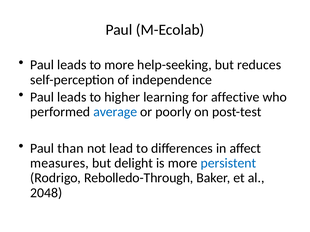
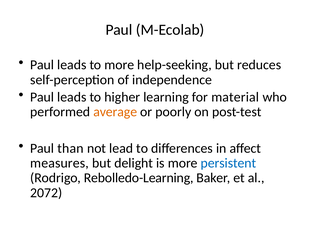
affective: affective -> material
average colour: blue -> orange
Rebolledo-Through: Rebolledo-Through -> Rebolledo-Learning
2048: 2048 -> 2072
